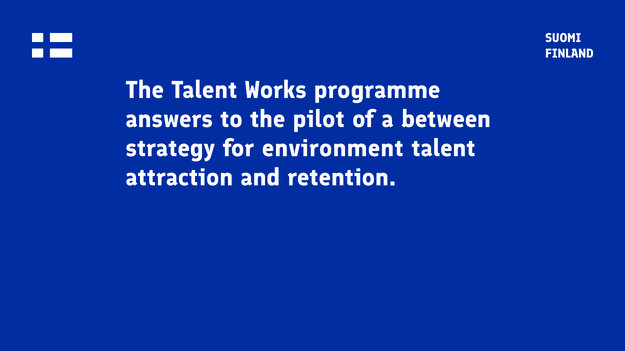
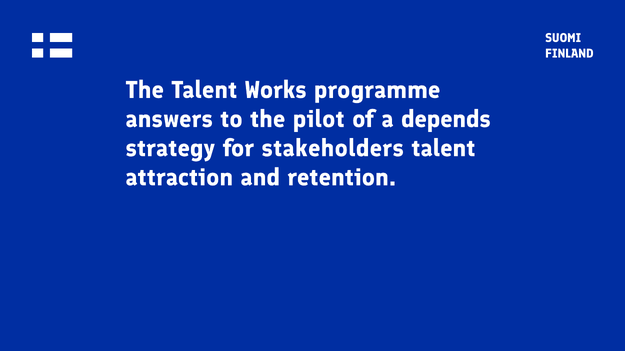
between: between -> depends
environment: environment -> stakeholders
